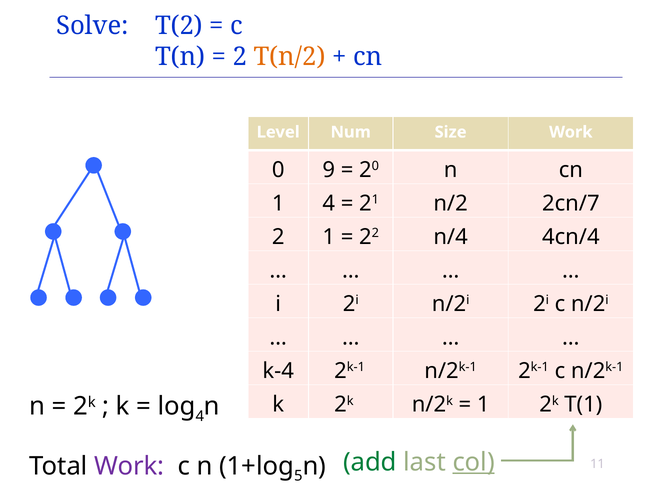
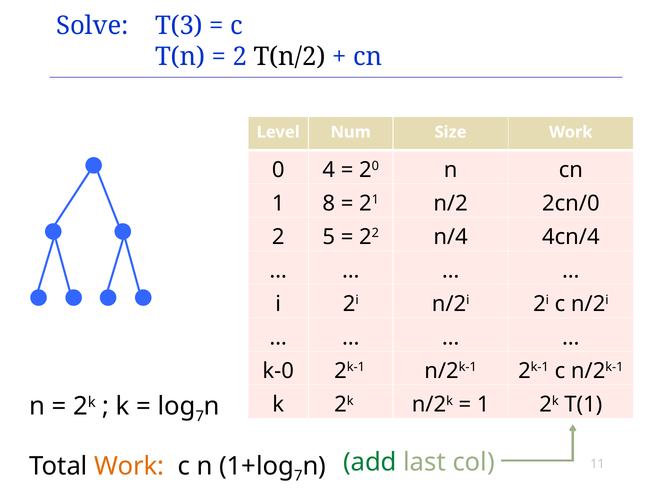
T(2: T(2 -> T(3
T(n/2 colour: orange -> black
0 9: 9 -> 4
1 4: 4 -> 8
2cn/7: 2cn/7 -> 2cn/0
2 1: 1 -> 5
k-4: k-4 -> k-0
4 at (200, 416): 4 -> 7
col underline: present -> none
Work at (129, 466) colour: purple -> orange
5 at (298, 476): 5 -> 7
